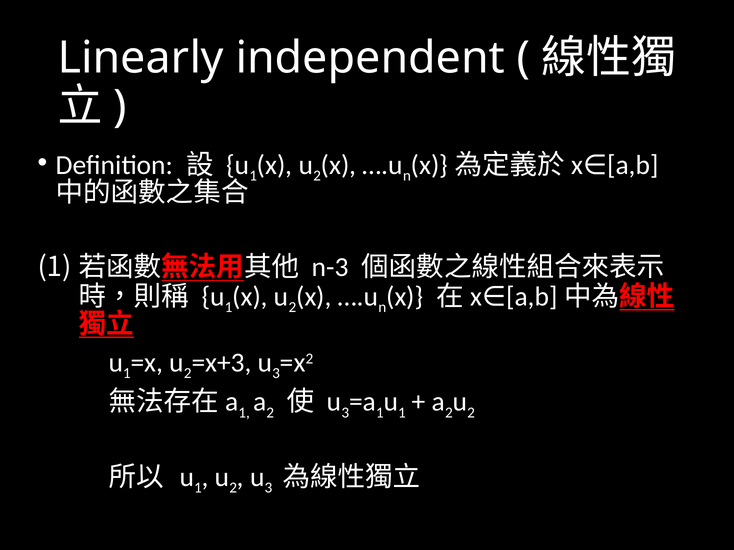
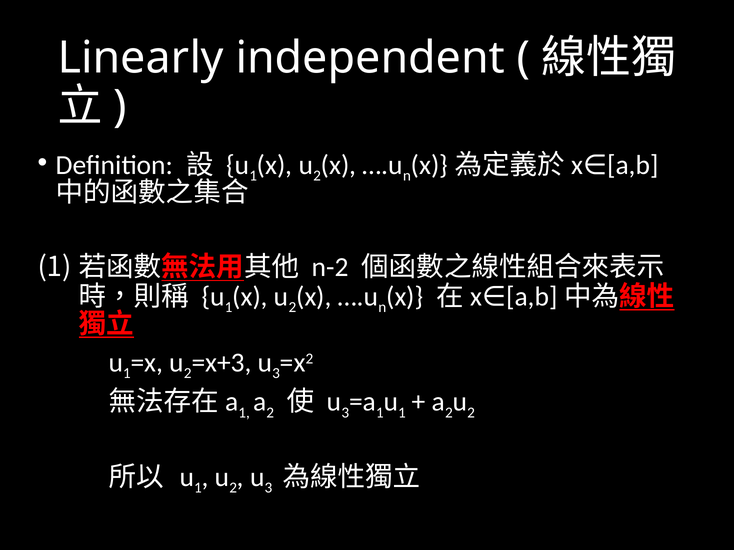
n-3: n-3 -> n-2
